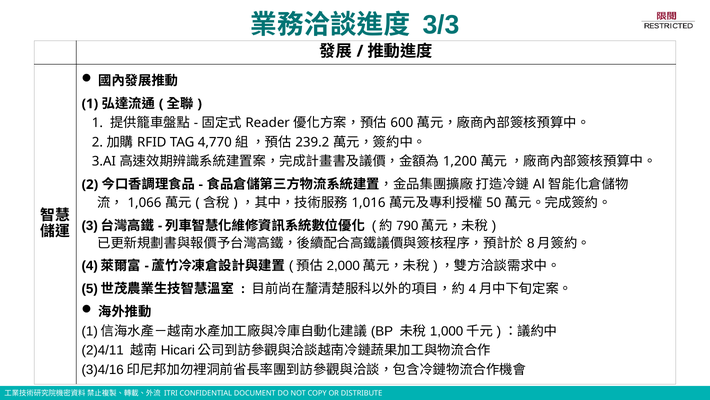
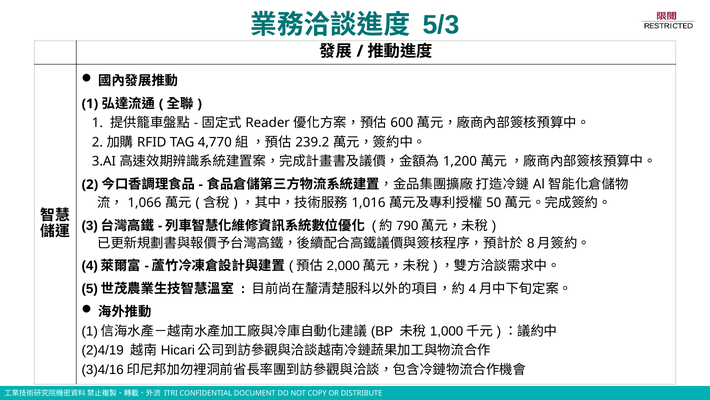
3/3: 3/3 -> 5/3
2)4/11: 2)4/11 -> 2)4/19
